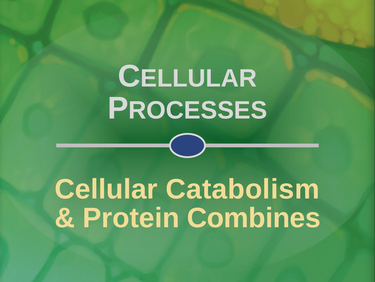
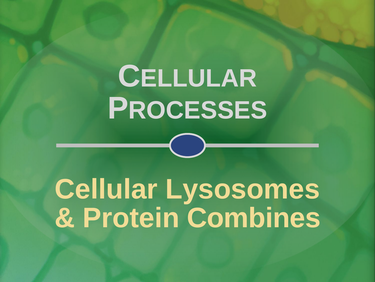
Catabolism: Catabolism -> Lysosomes
